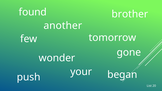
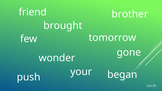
found: found -> friend
another: another -> brought
